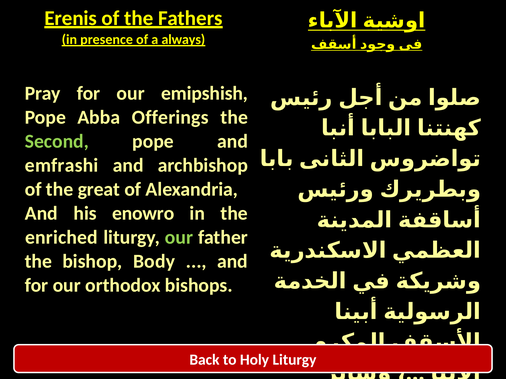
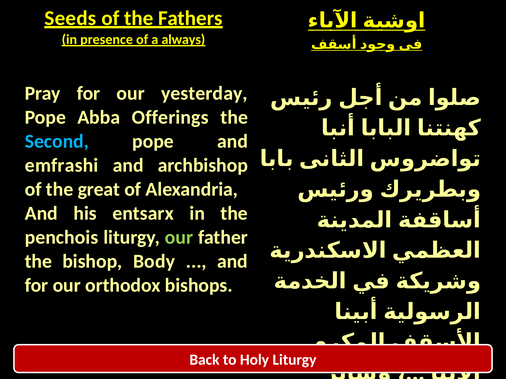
Erenis: Erenis -> Seeds
emipshish: emipshish -> yesterday
Second colour: light green -> light blue
enowro: enowro -> entsarx
enriched: enriched -> penchois
